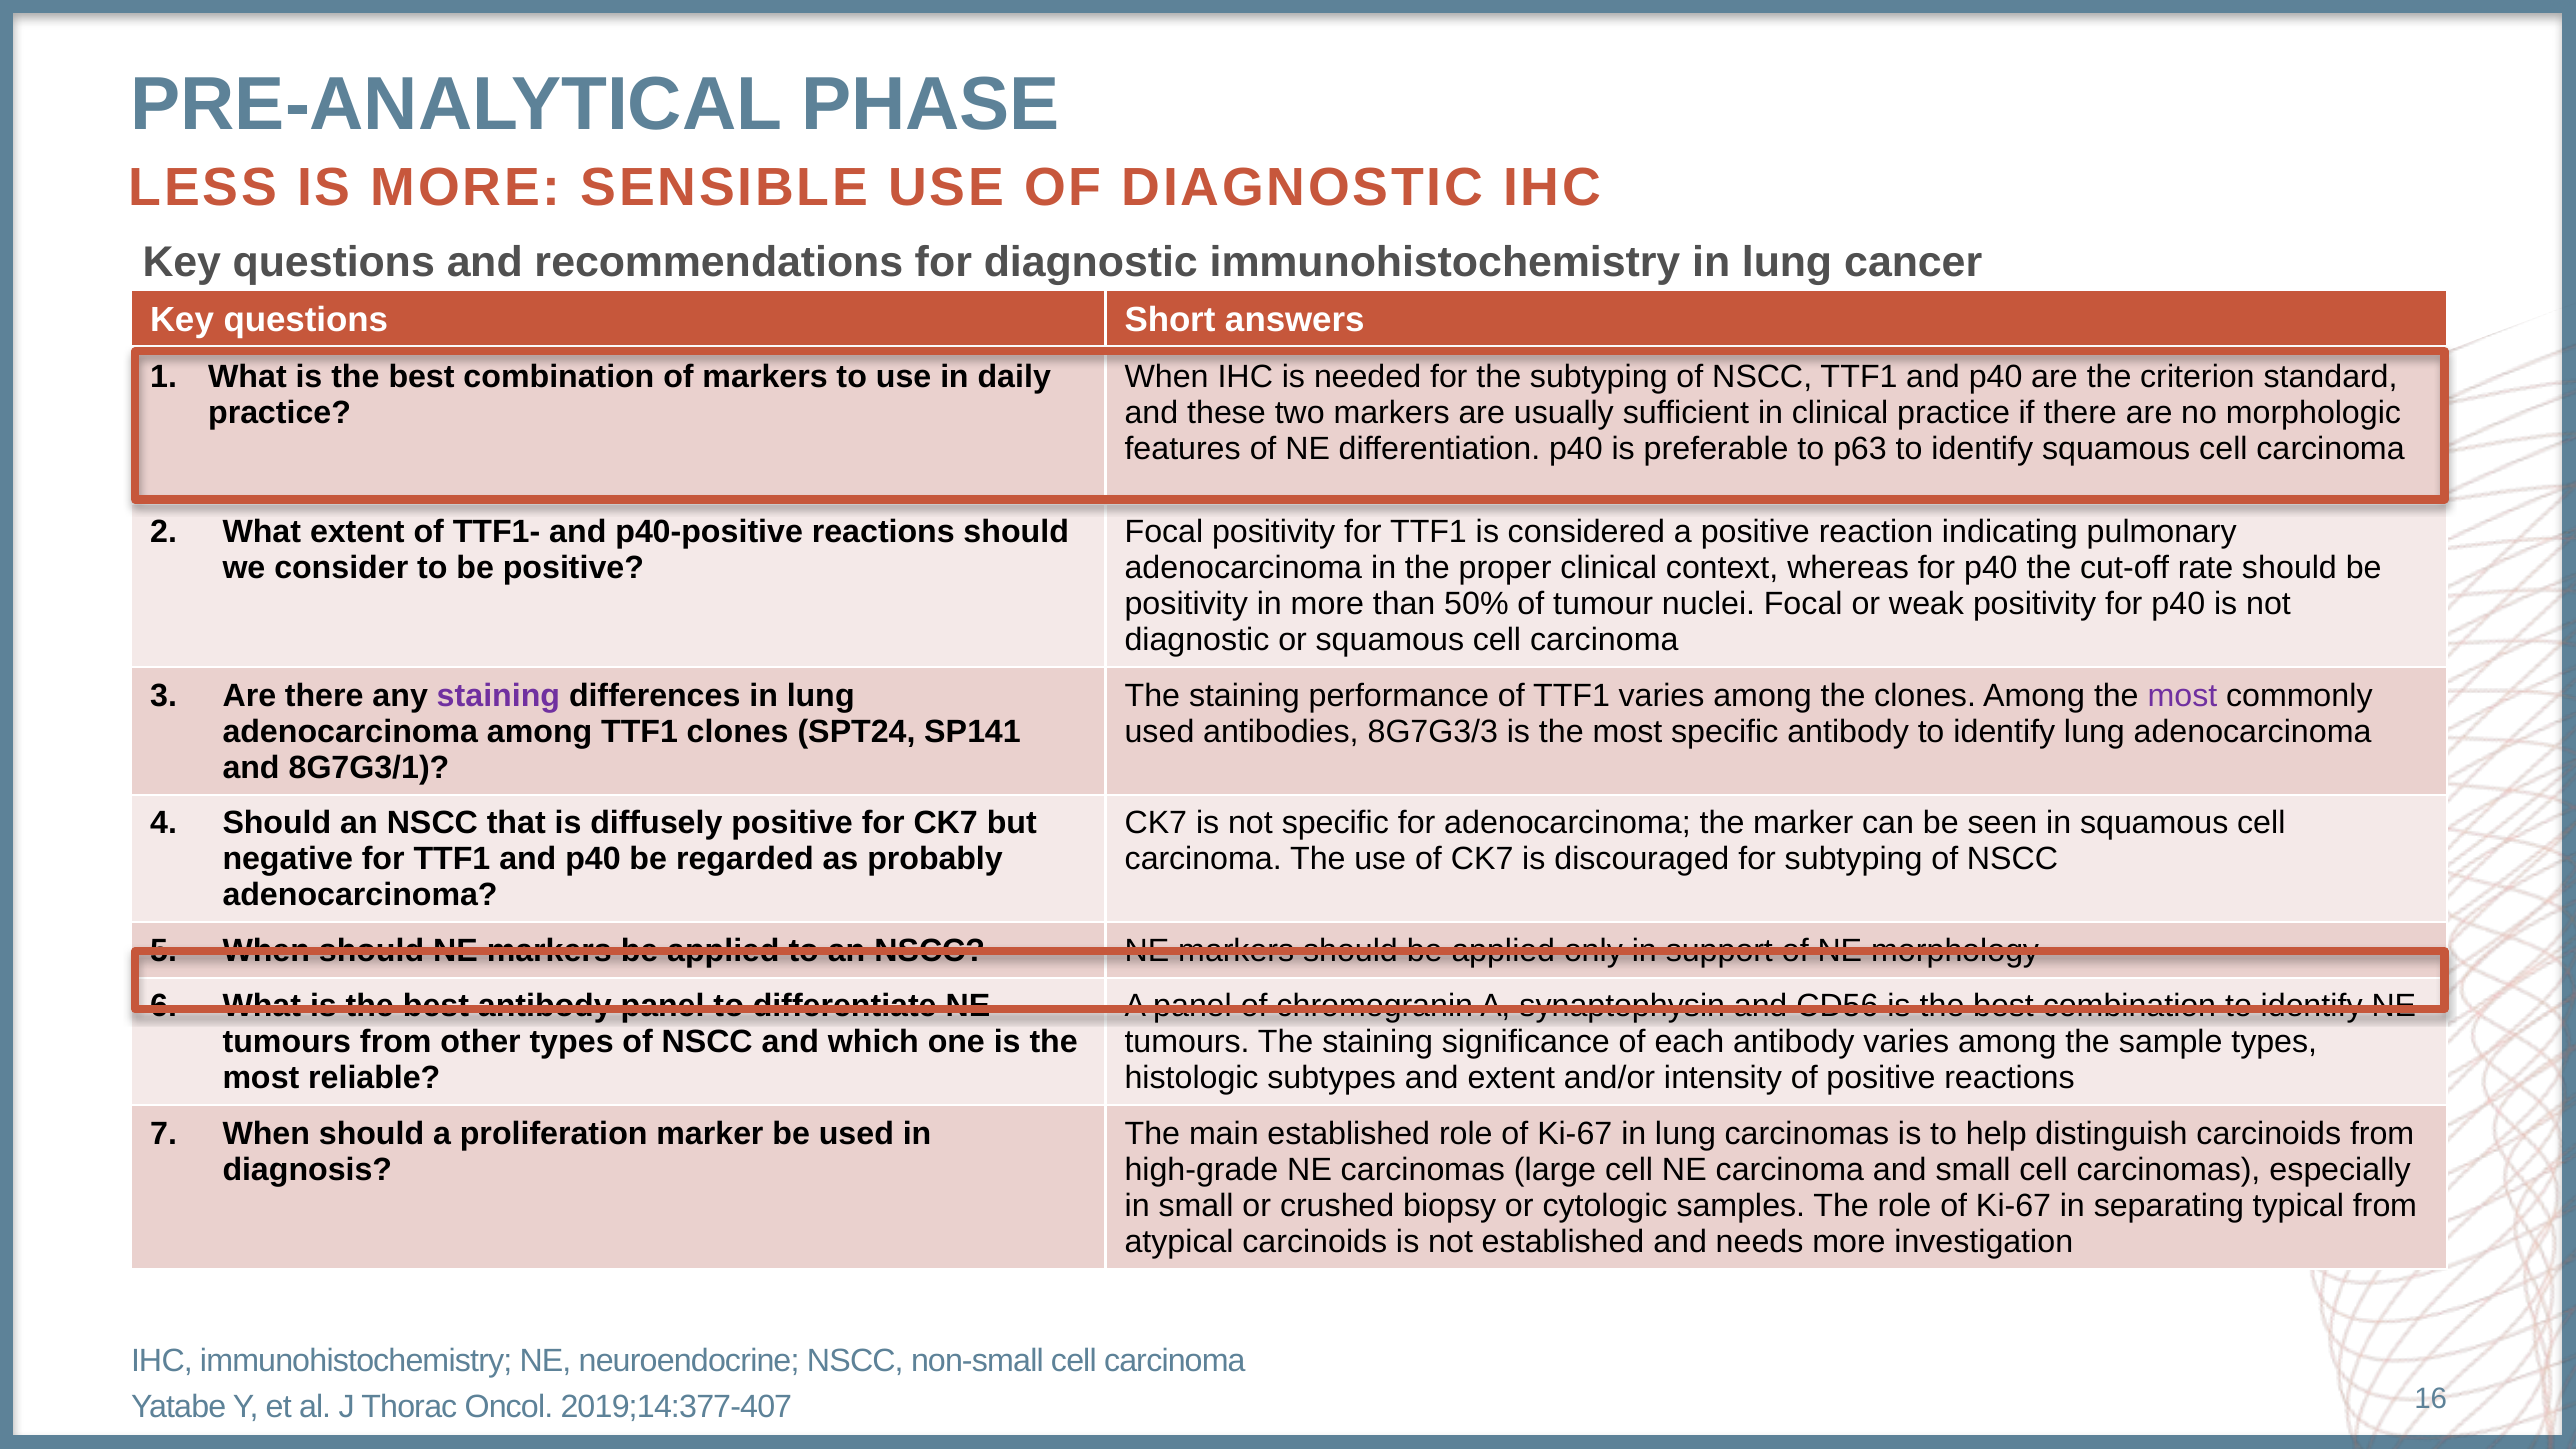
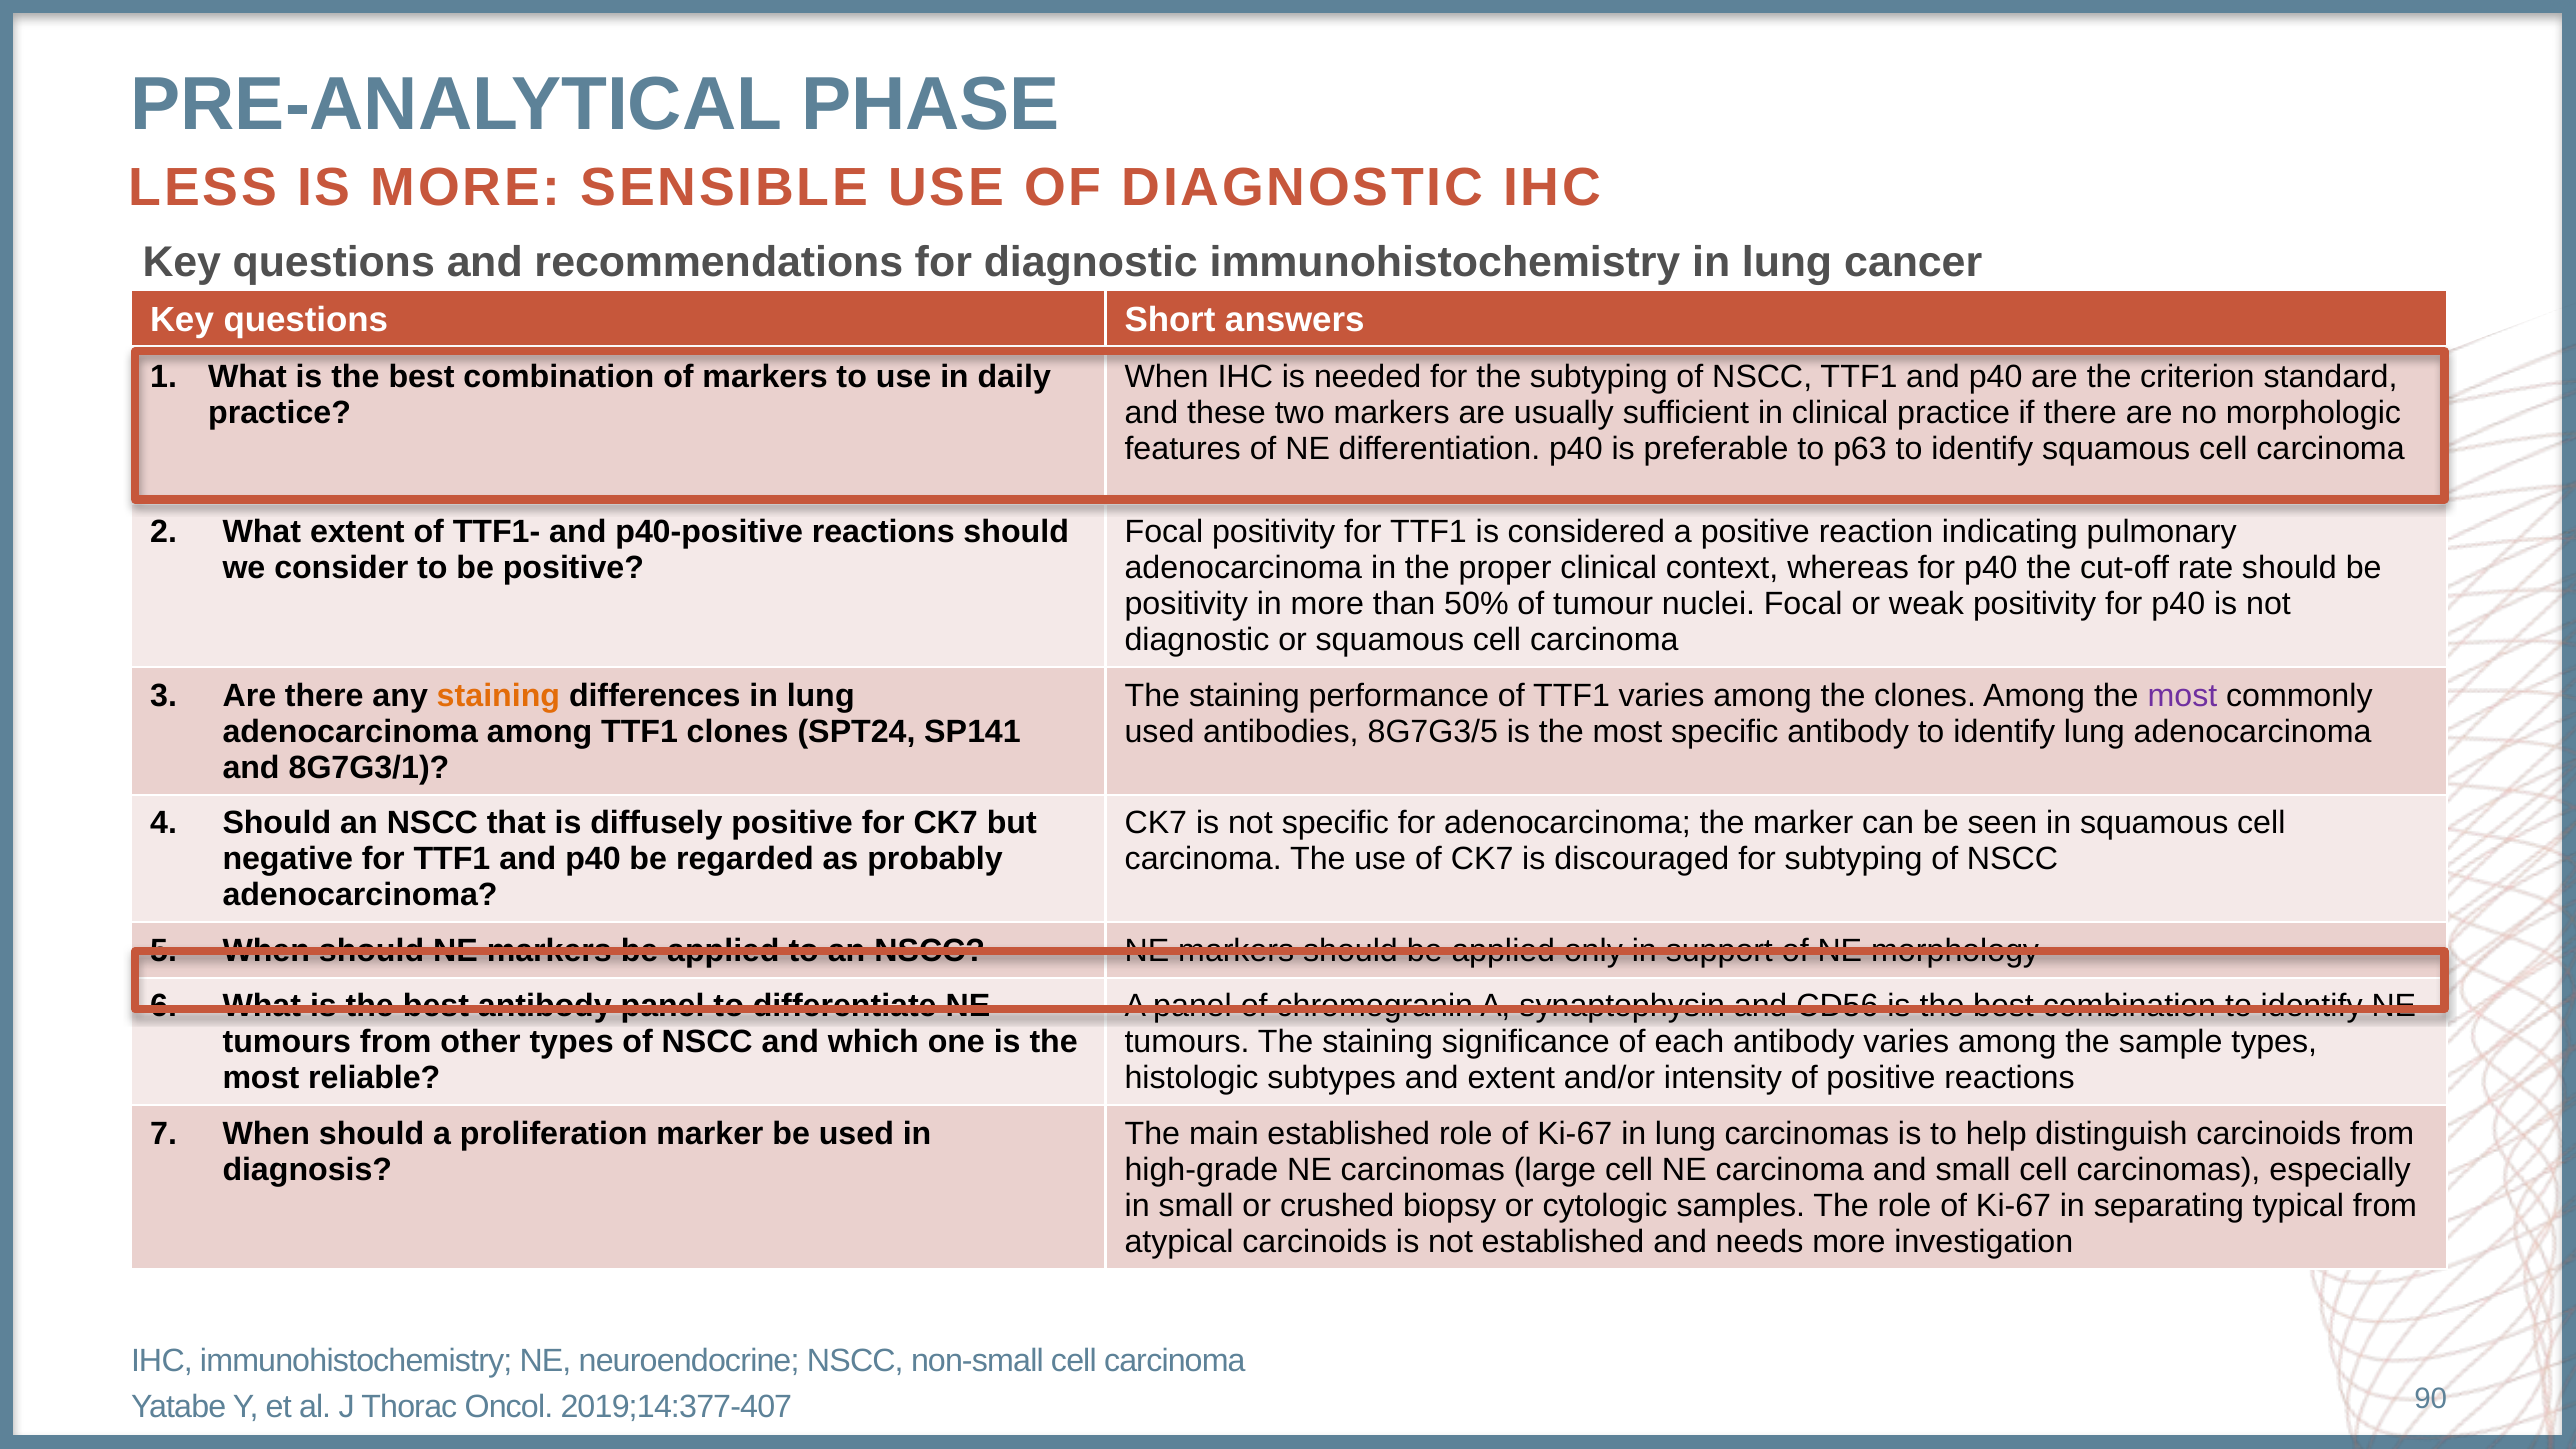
staining at (498, 695) colour: purple -> orange
8G7G3/3: 8G7G3/3 -> 8G7G3/5
16: 16 -> 90
